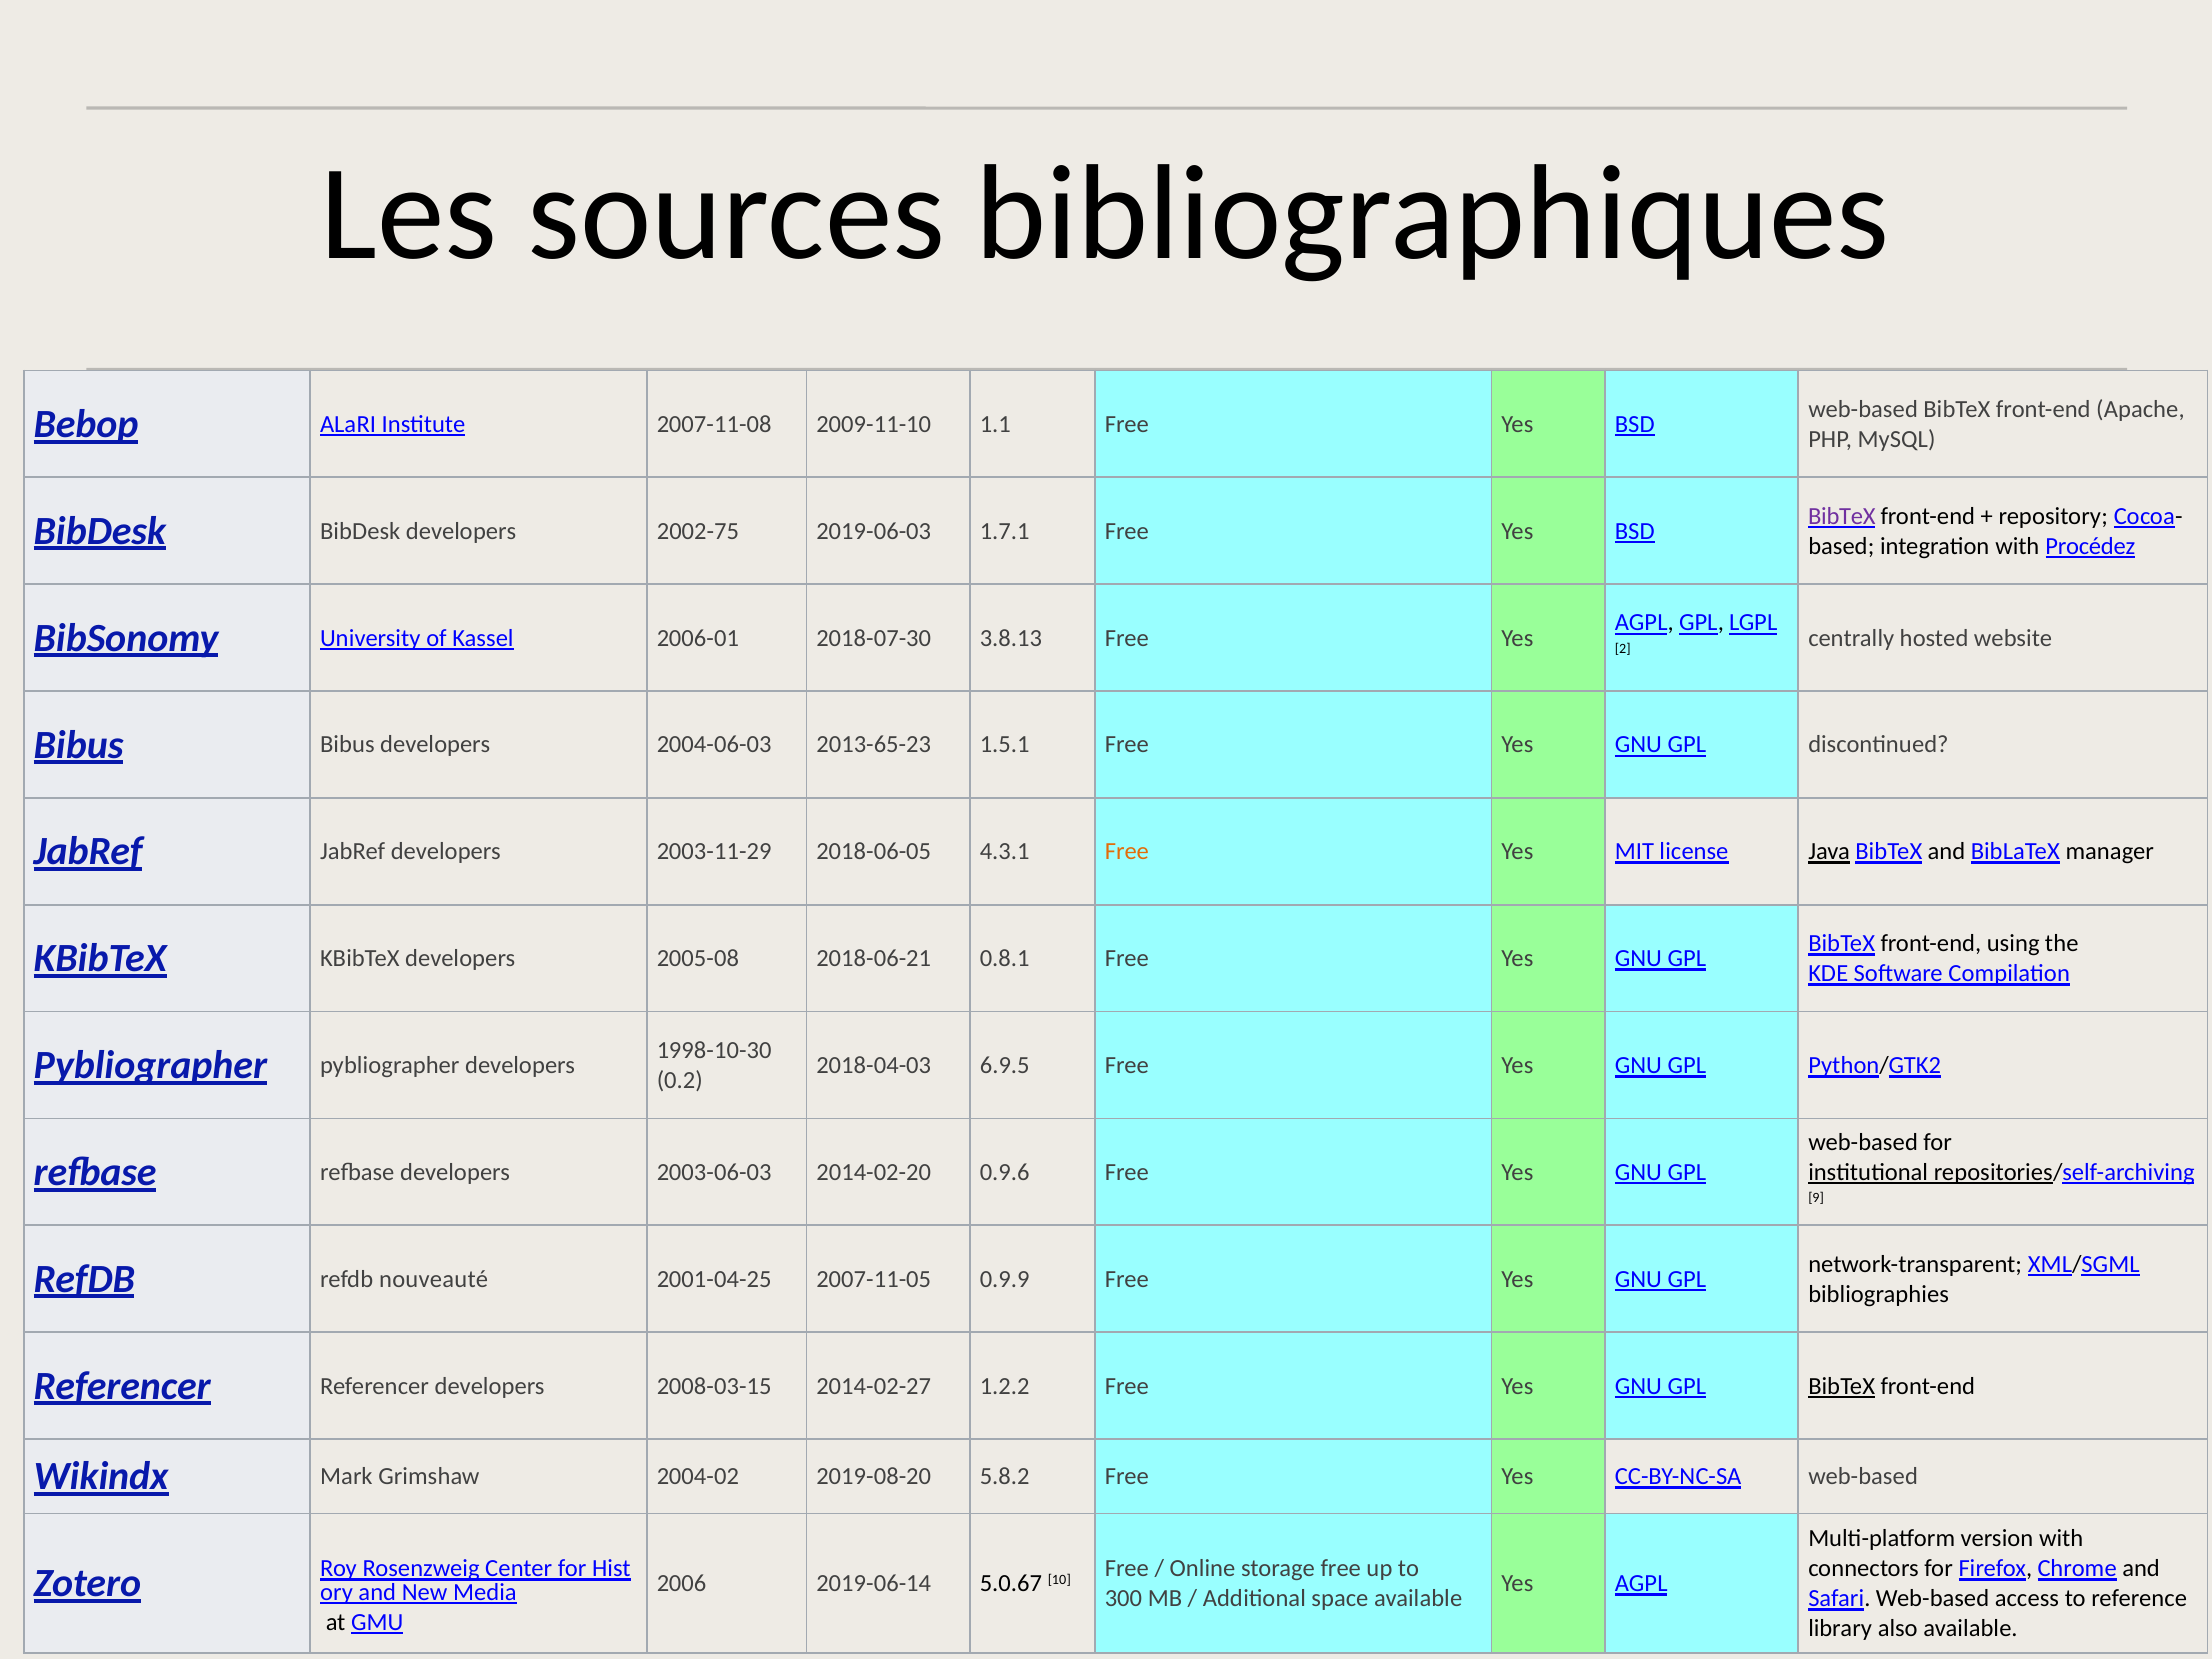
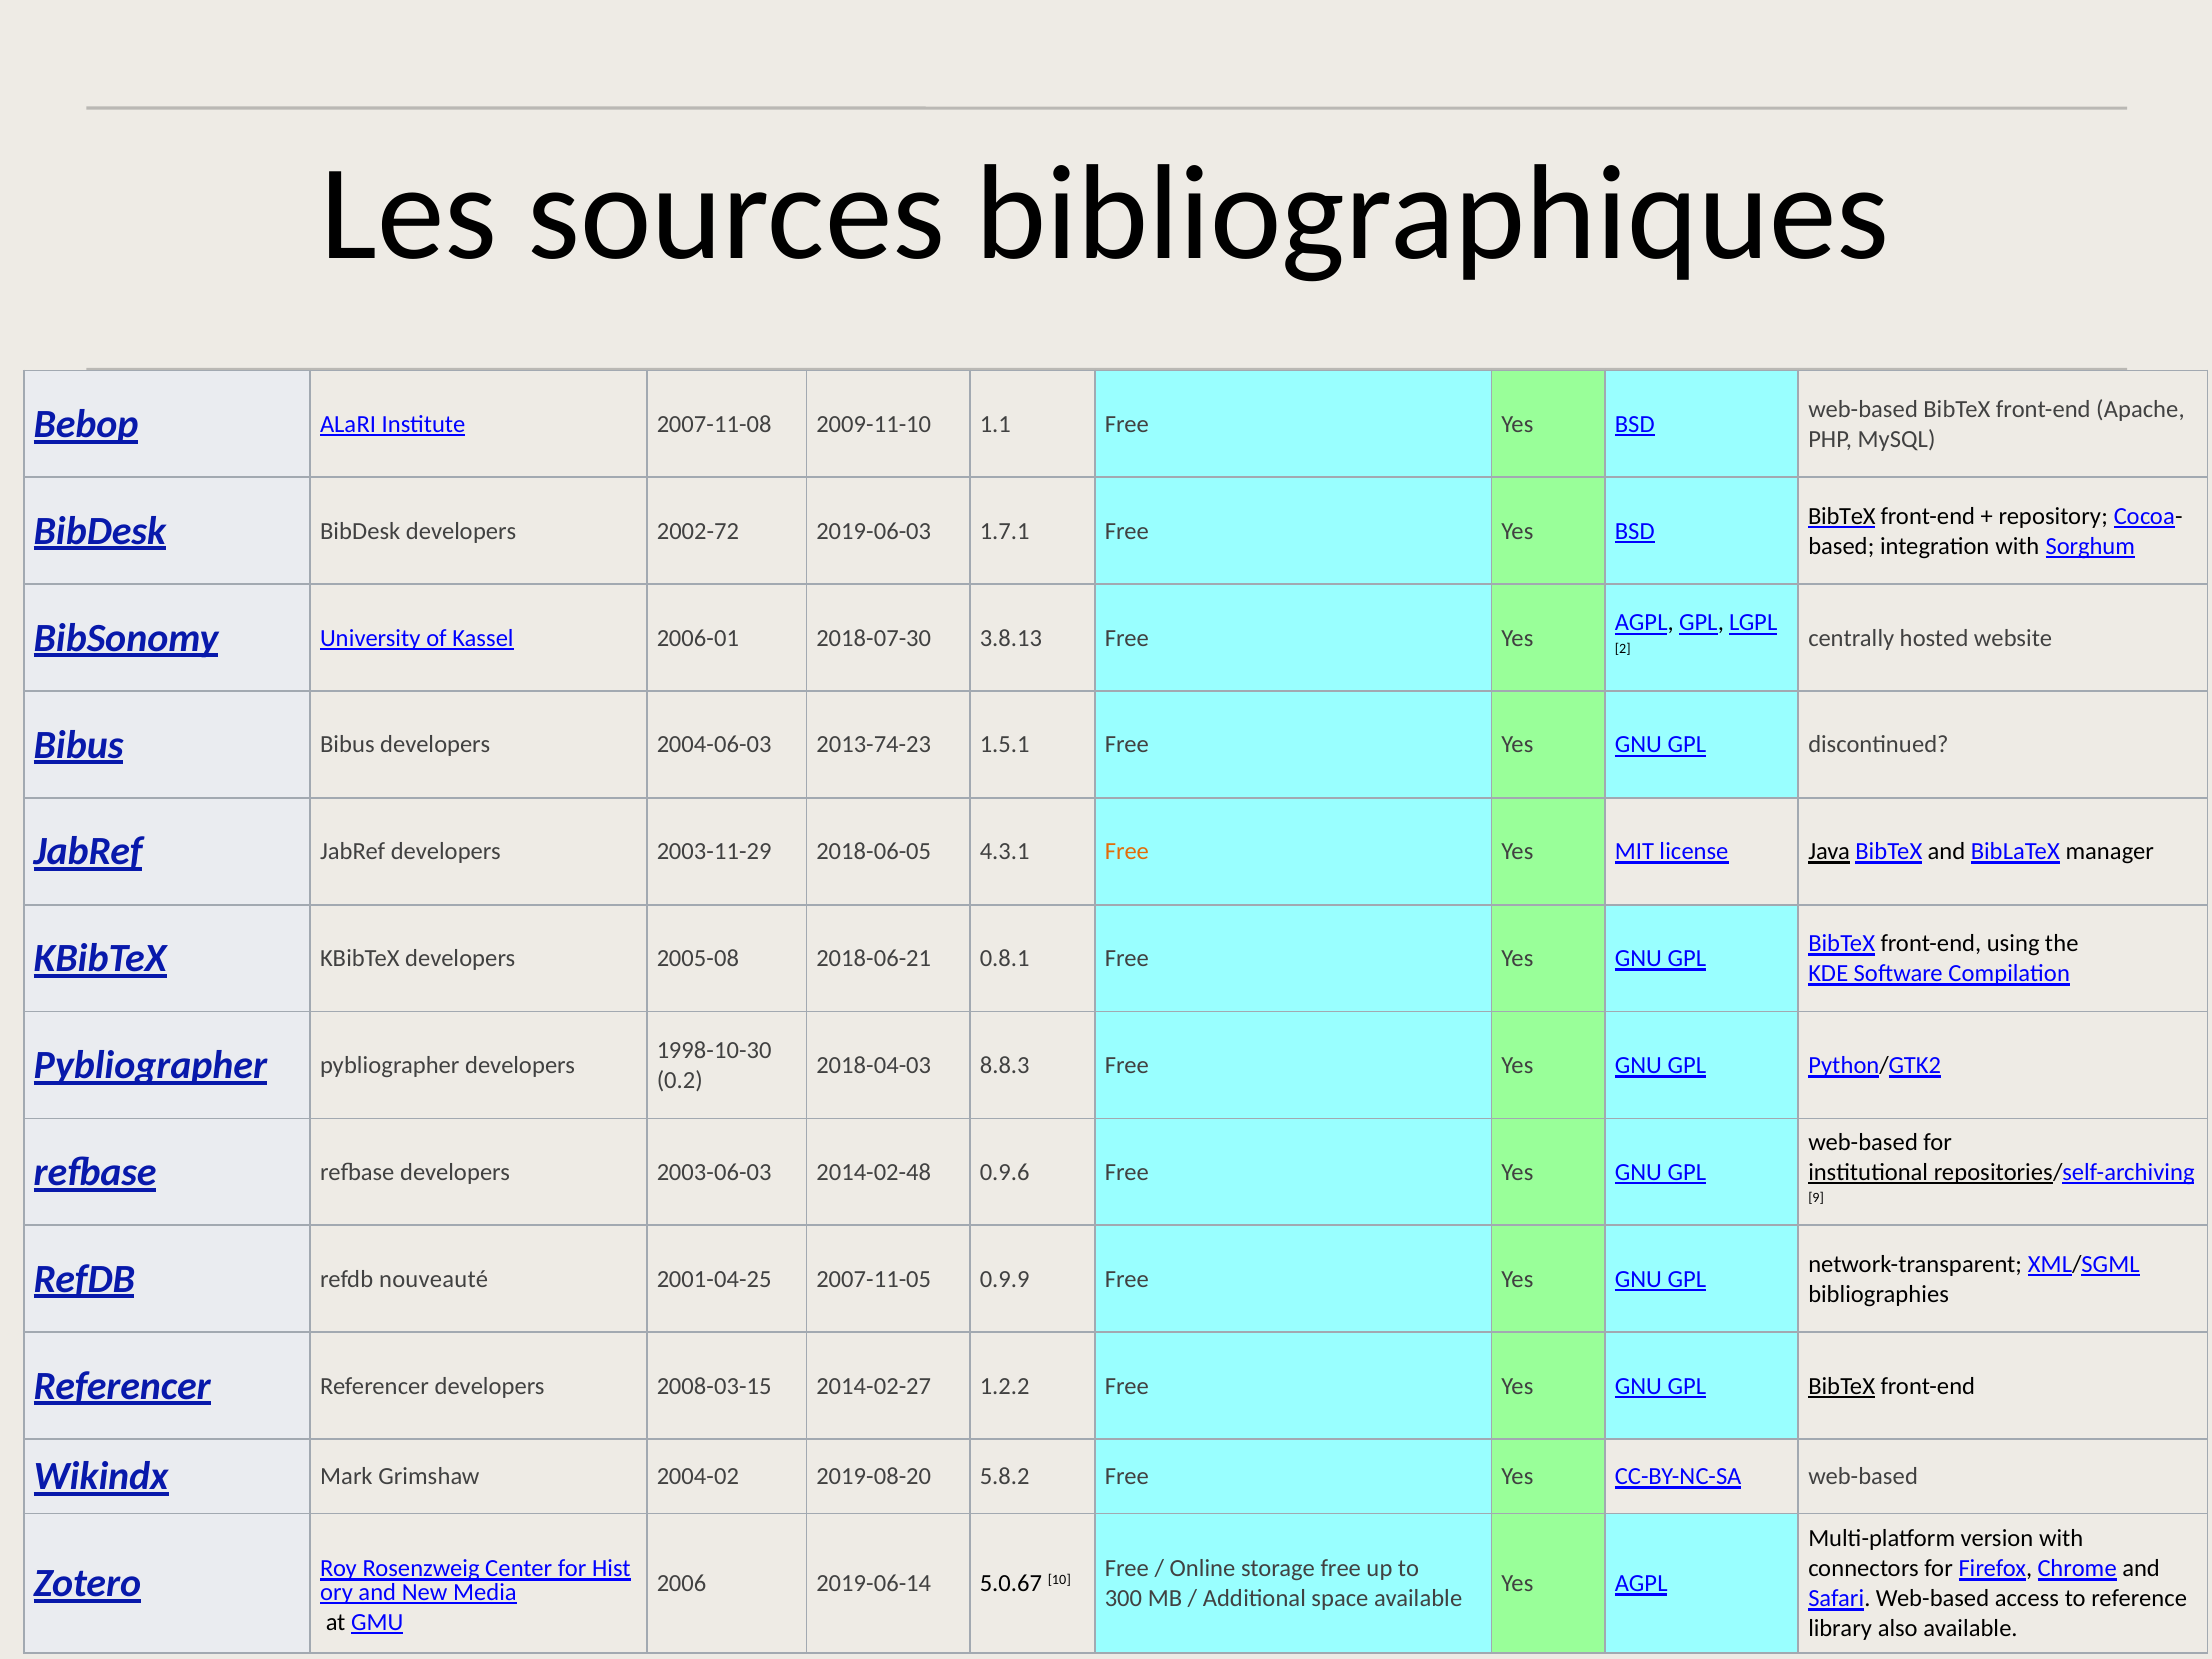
BibTeX at (1842, 516) colour: purple -> black
2002-75: 2002-75 -> 2002-72
Procédez: Procédez -> Sorghum
2013-65-23: 2013-65-23 -> 2013-74-23
6.9.5: 6.9.5 -> 8.8.3
2014-02-20: 2014-02-20 -> 2014-02-48
